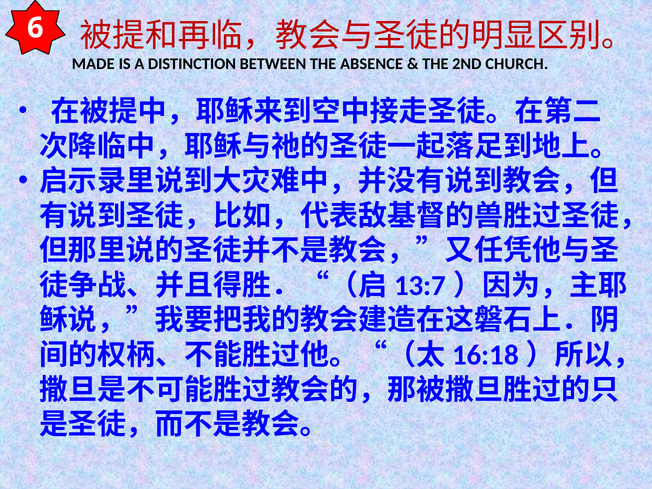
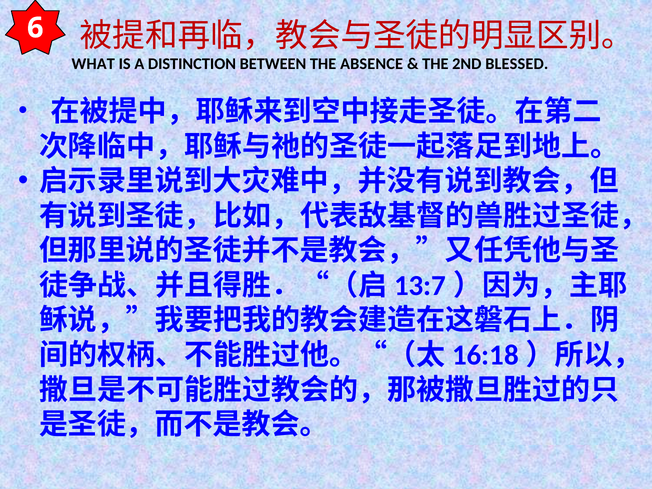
MADE: MADE -> WHAT
CHURCH: CHURCH -> BLESSED
